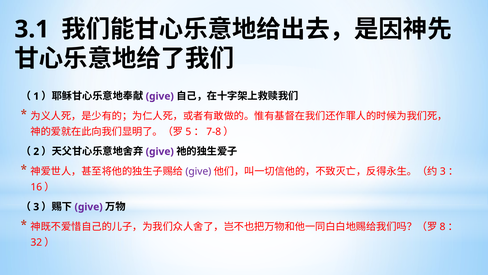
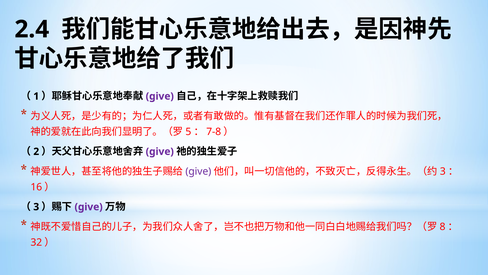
3.1: 3.1 -> 2.4
